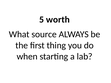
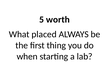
source: source -> placed
